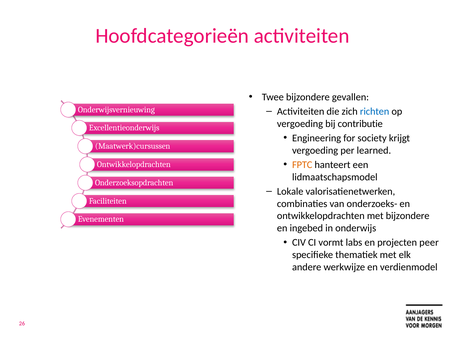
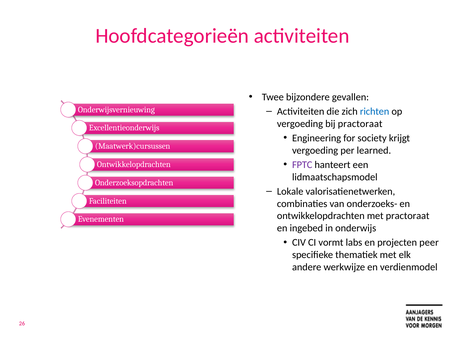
bij contributie: contributie -> practoraat
FPTC colour: orange -> purple
met bijzondere: bijzondere -> practoraat
